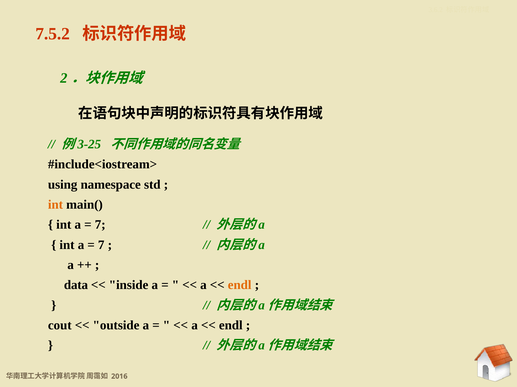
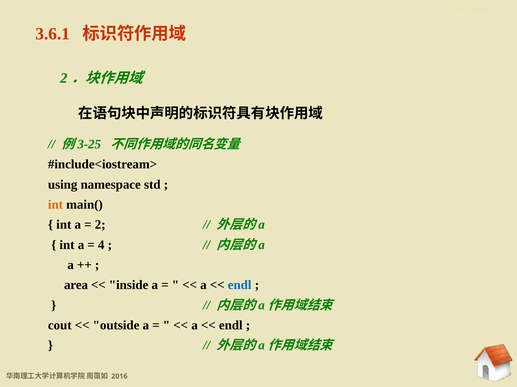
7.5.2: 7.5.2 -> 3.6.1
7 at (100, 225): 7 -> 2
7 at (101, 245): 7 -> 4
data: data -> area
endl at (240, 286) colour: orange -> blue
